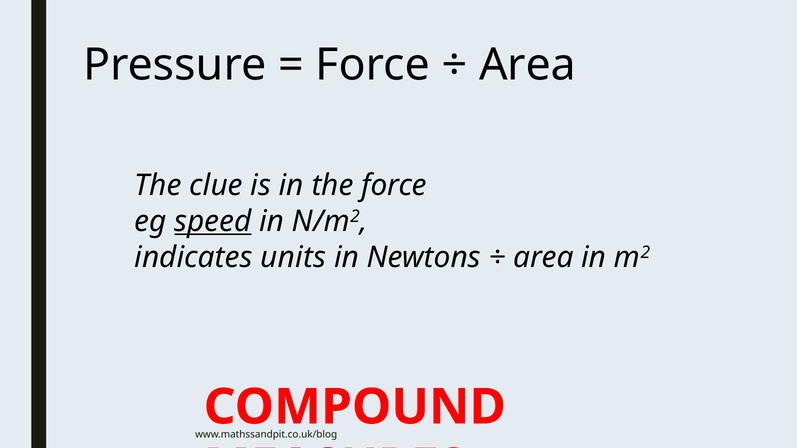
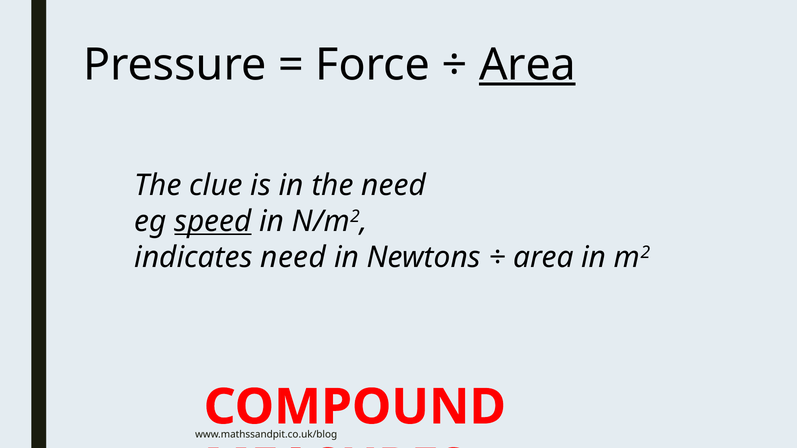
Area at (528, 65) underline: none -> present
the force: force -> need
indicates units: units -> need
